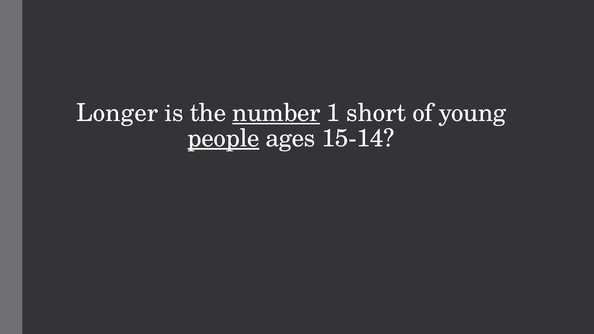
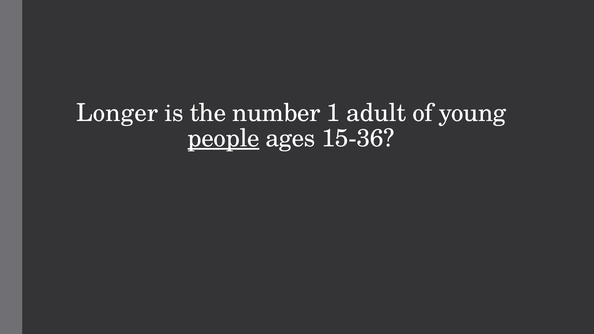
number underline: present -> none
short: short -> adult
15-14: 15-14 -> 15-36
